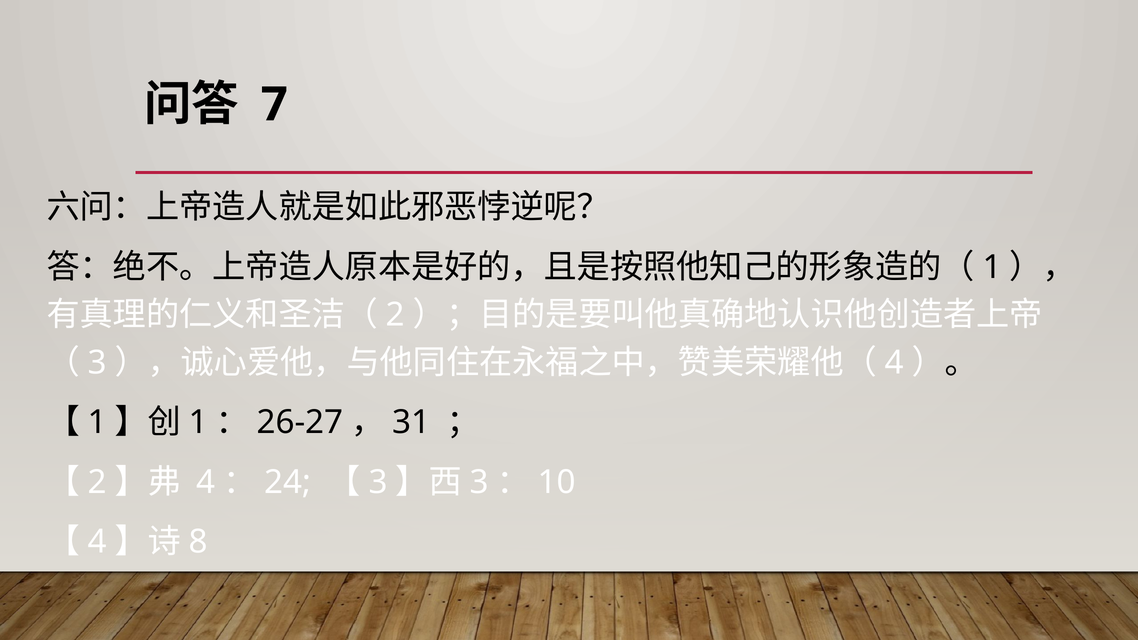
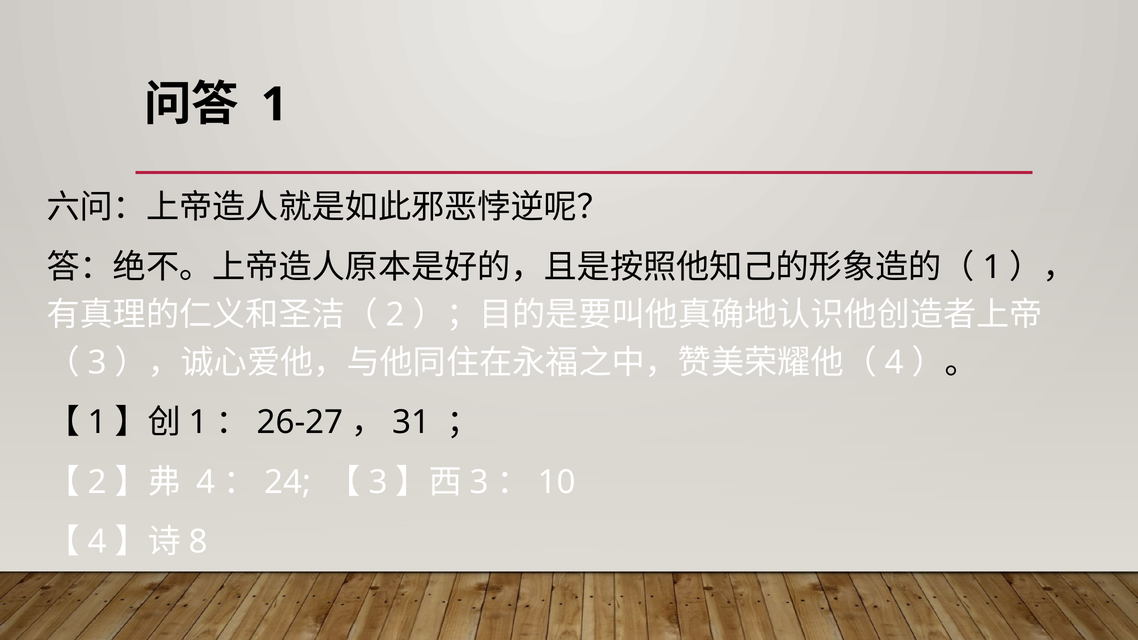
7 at (274, 105): 7 -> 1
